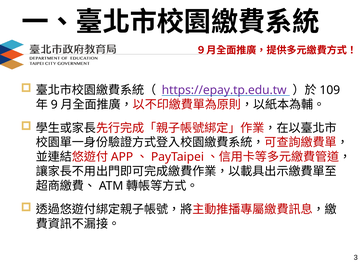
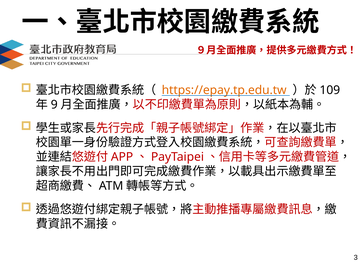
https://epay.tp.edu.tw colour: purple -> orange
